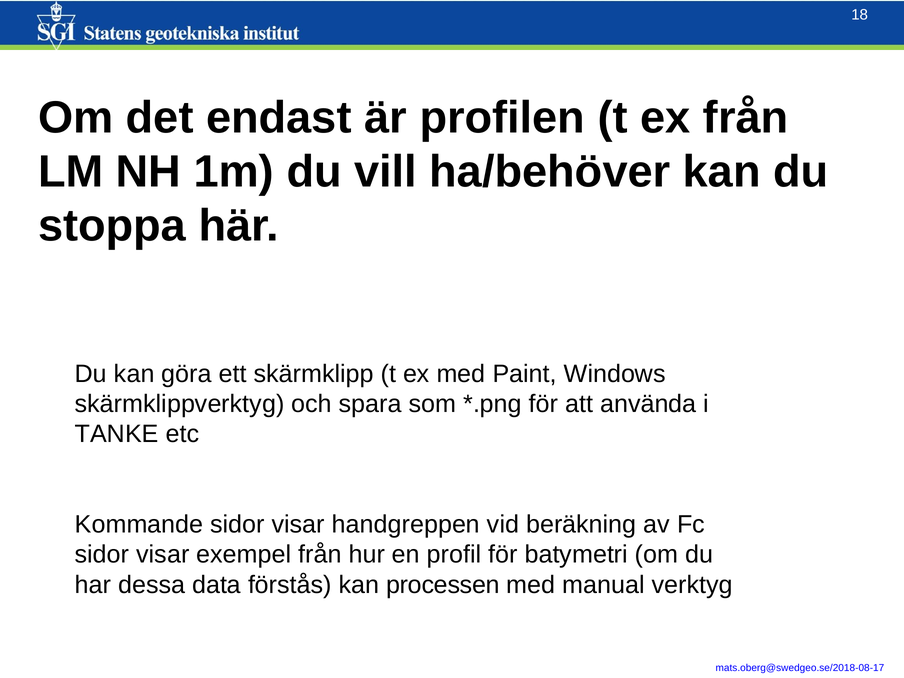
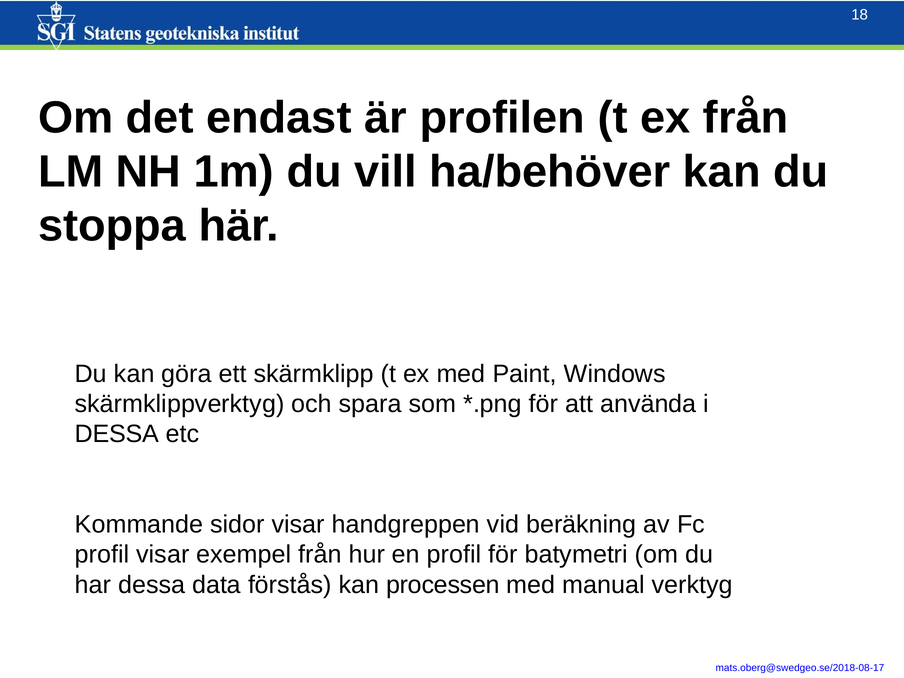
TANKE at (117, 434): TANKE -> DESSA
sidor at (102, 555): sidor -> profil
